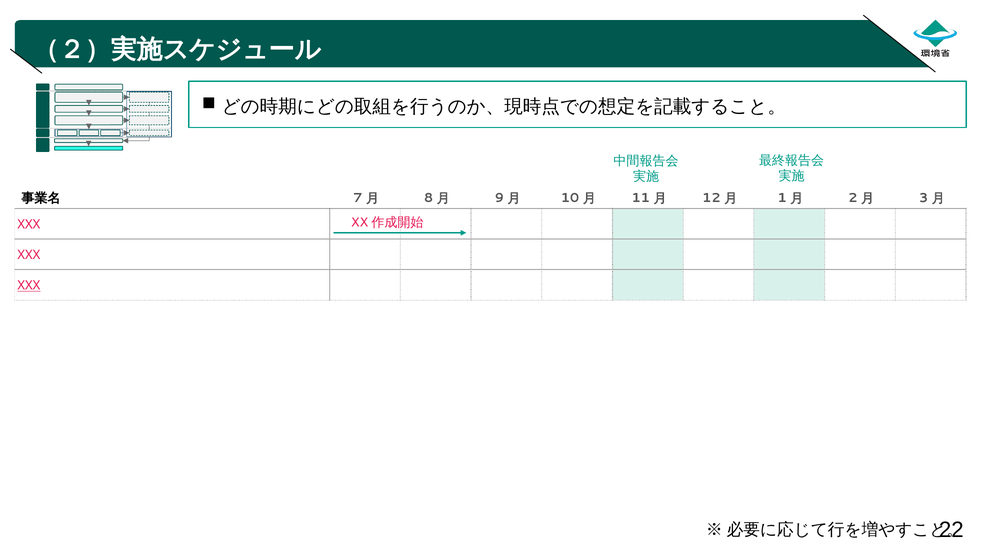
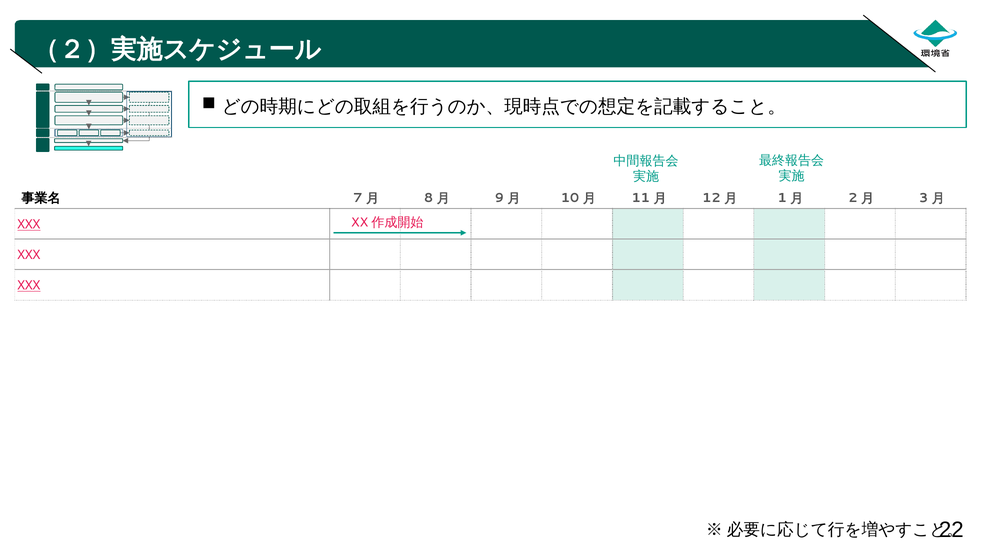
XXX at (29, 225) underline: none -> present
